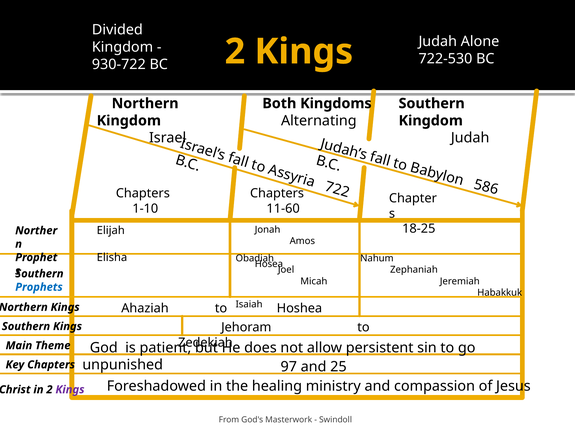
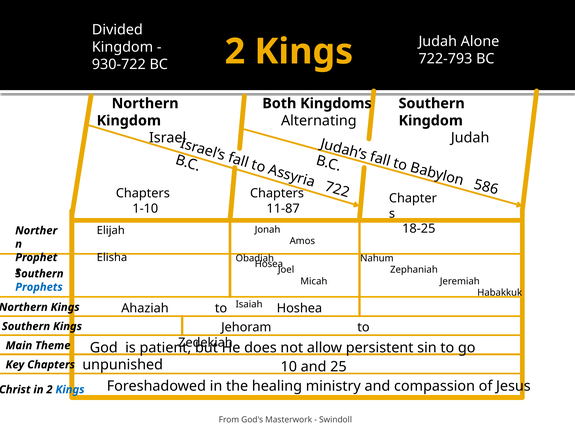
722-530: 722-530 -> 722-793
11-60: 11-60 -> 11-87
97: 97 -> 10
Kings at (70, 390) colour: purple -> blue
